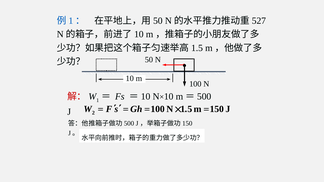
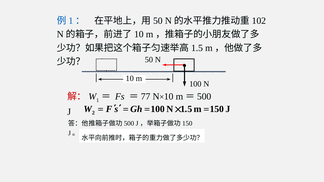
527: 527 -> 102
10 at (146, 97): 10 -> 77
